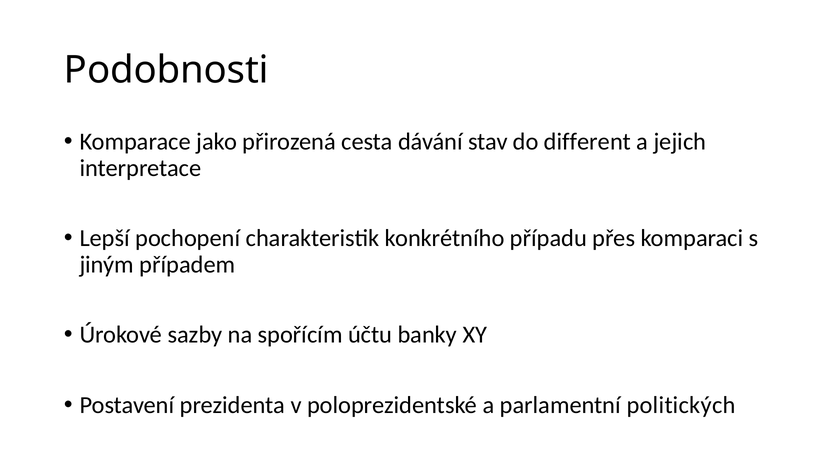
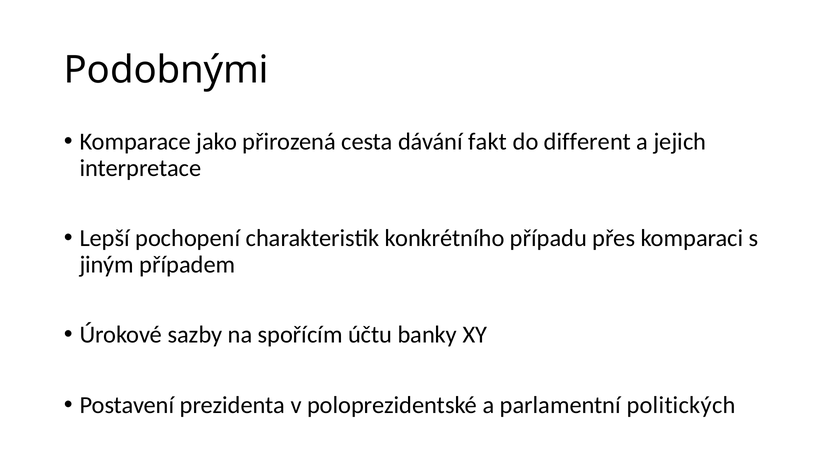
Podobnosti: Podobnosti -> Podobnými
stav: stav -> fakt
